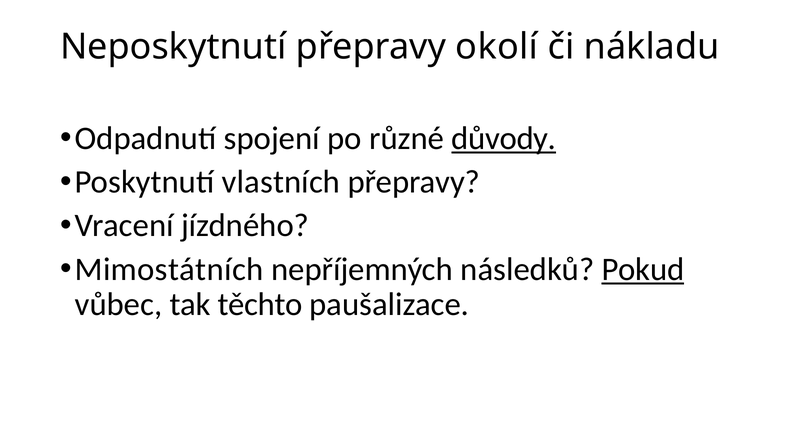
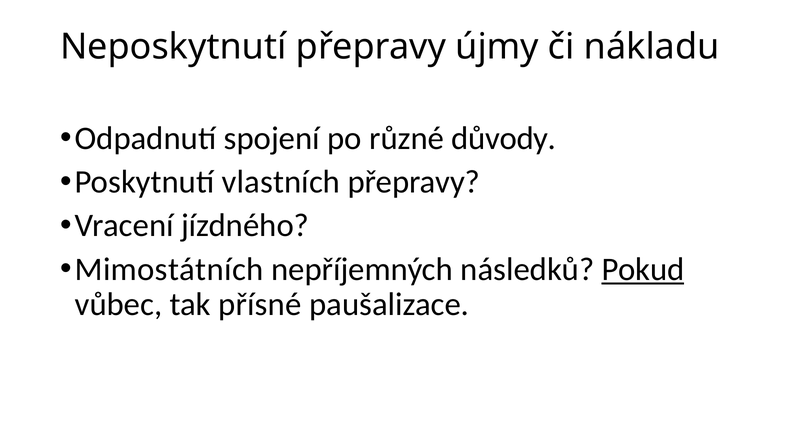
okolí: okolí -> újmy
důvody underline: present -> none
těchto: těchto -> přísné
